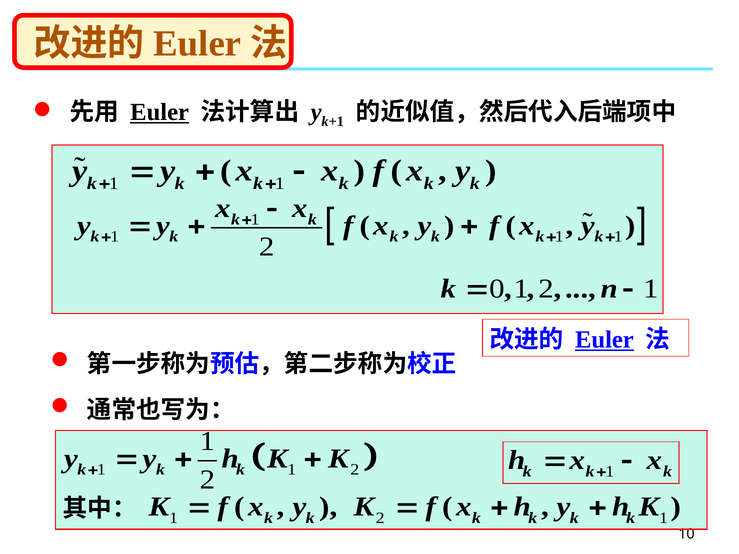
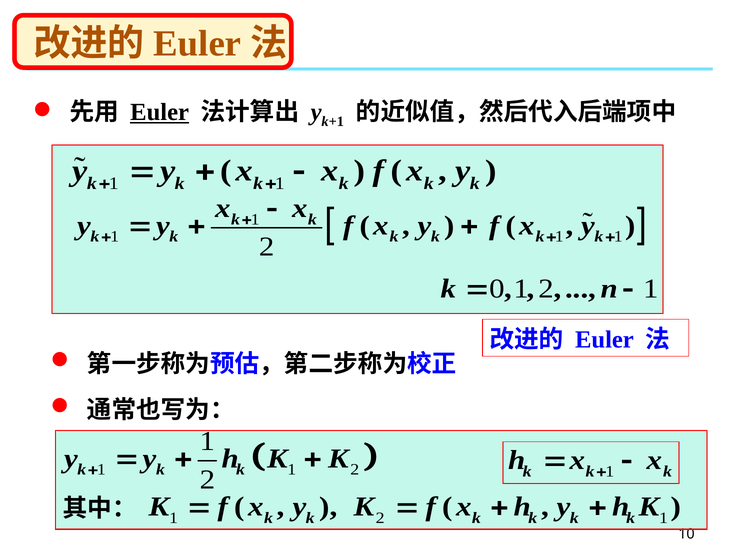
Euler at (604, 340) underline: present -> none
